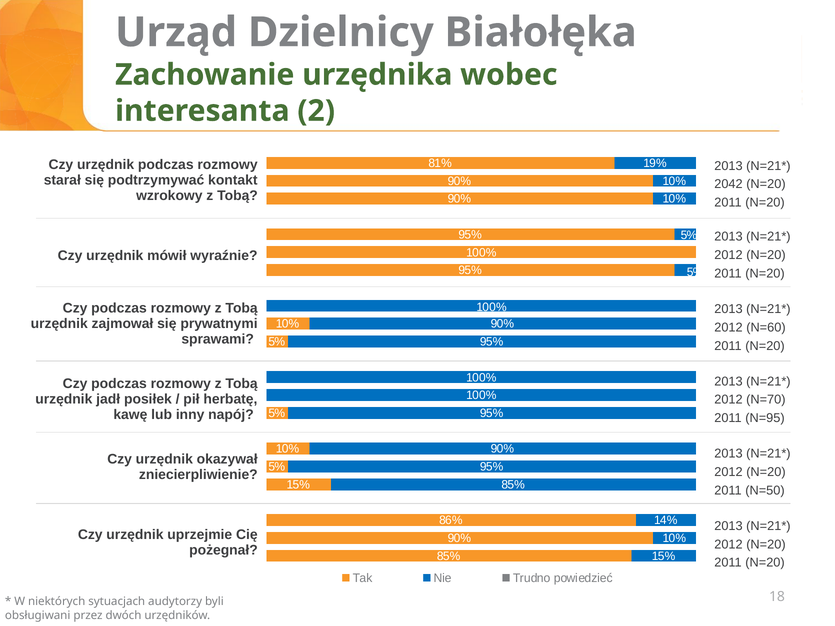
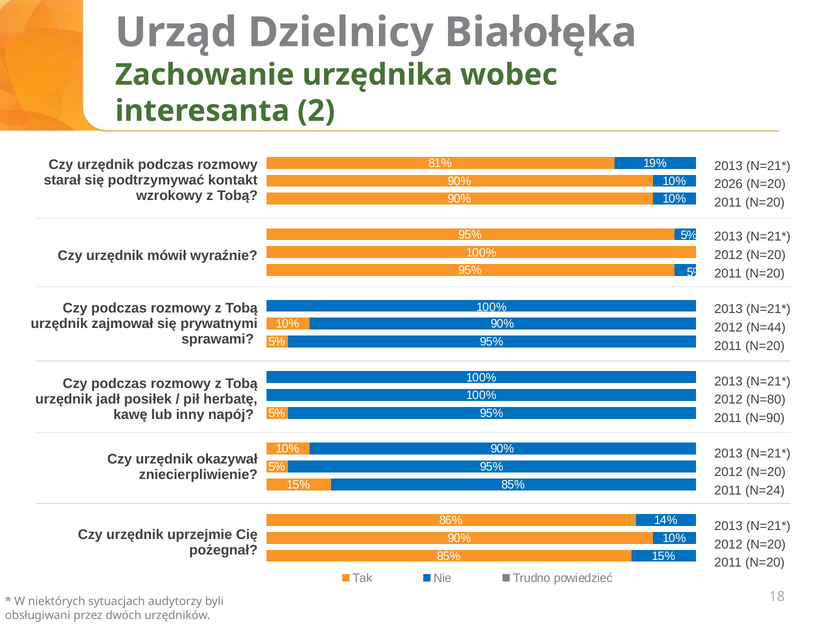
2042: 2042 -> 2026
N=60: N=60 -> N=44
N=70: N=70 -> N=80
N=95: N=95 -> N=90
N=50: N=50 -> N=24
